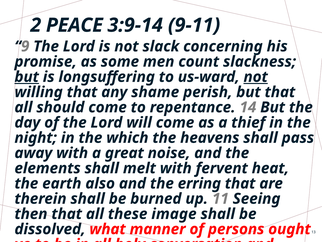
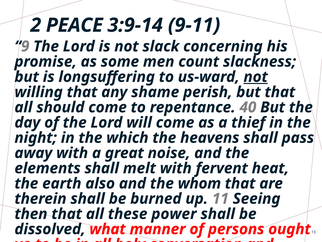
but at (27, 77) underline: present -> none
14: 14 -> 40
erring: erring -> whom
image: image -> power
